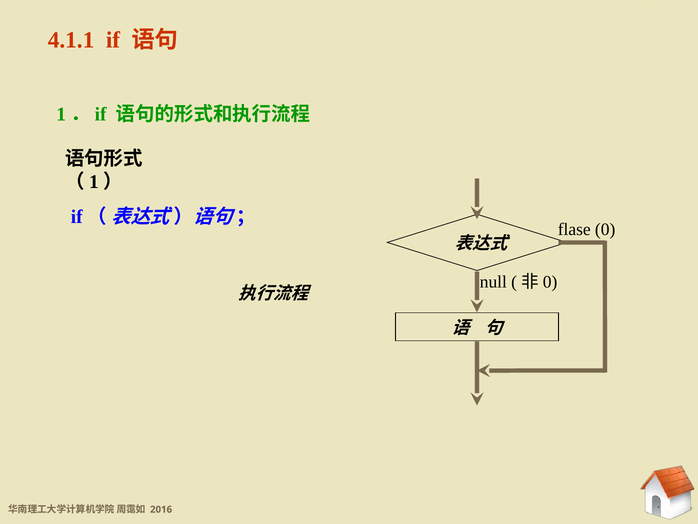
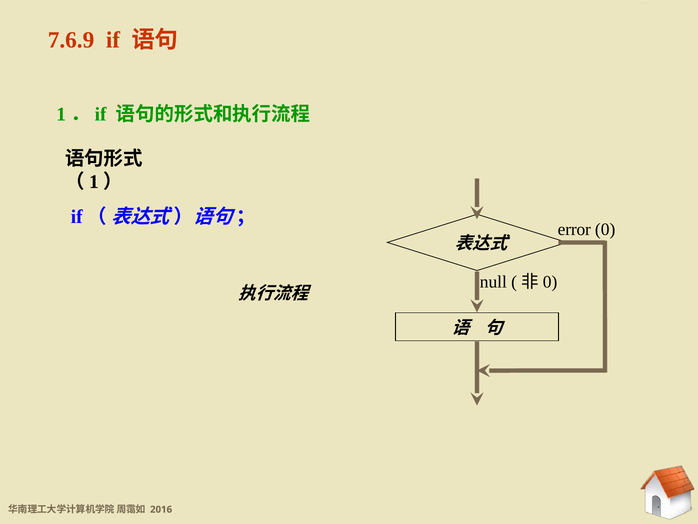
4.1.1: 4.1.1 -> 7.6.9
flase: flase -> error
